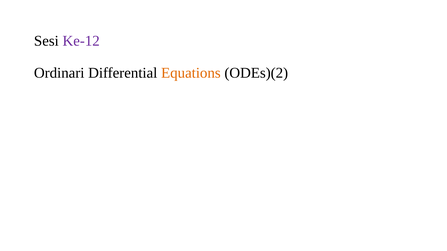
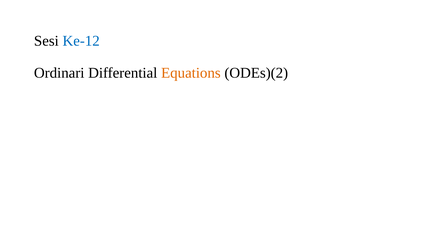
Ke-12 colour: purple -> blue
